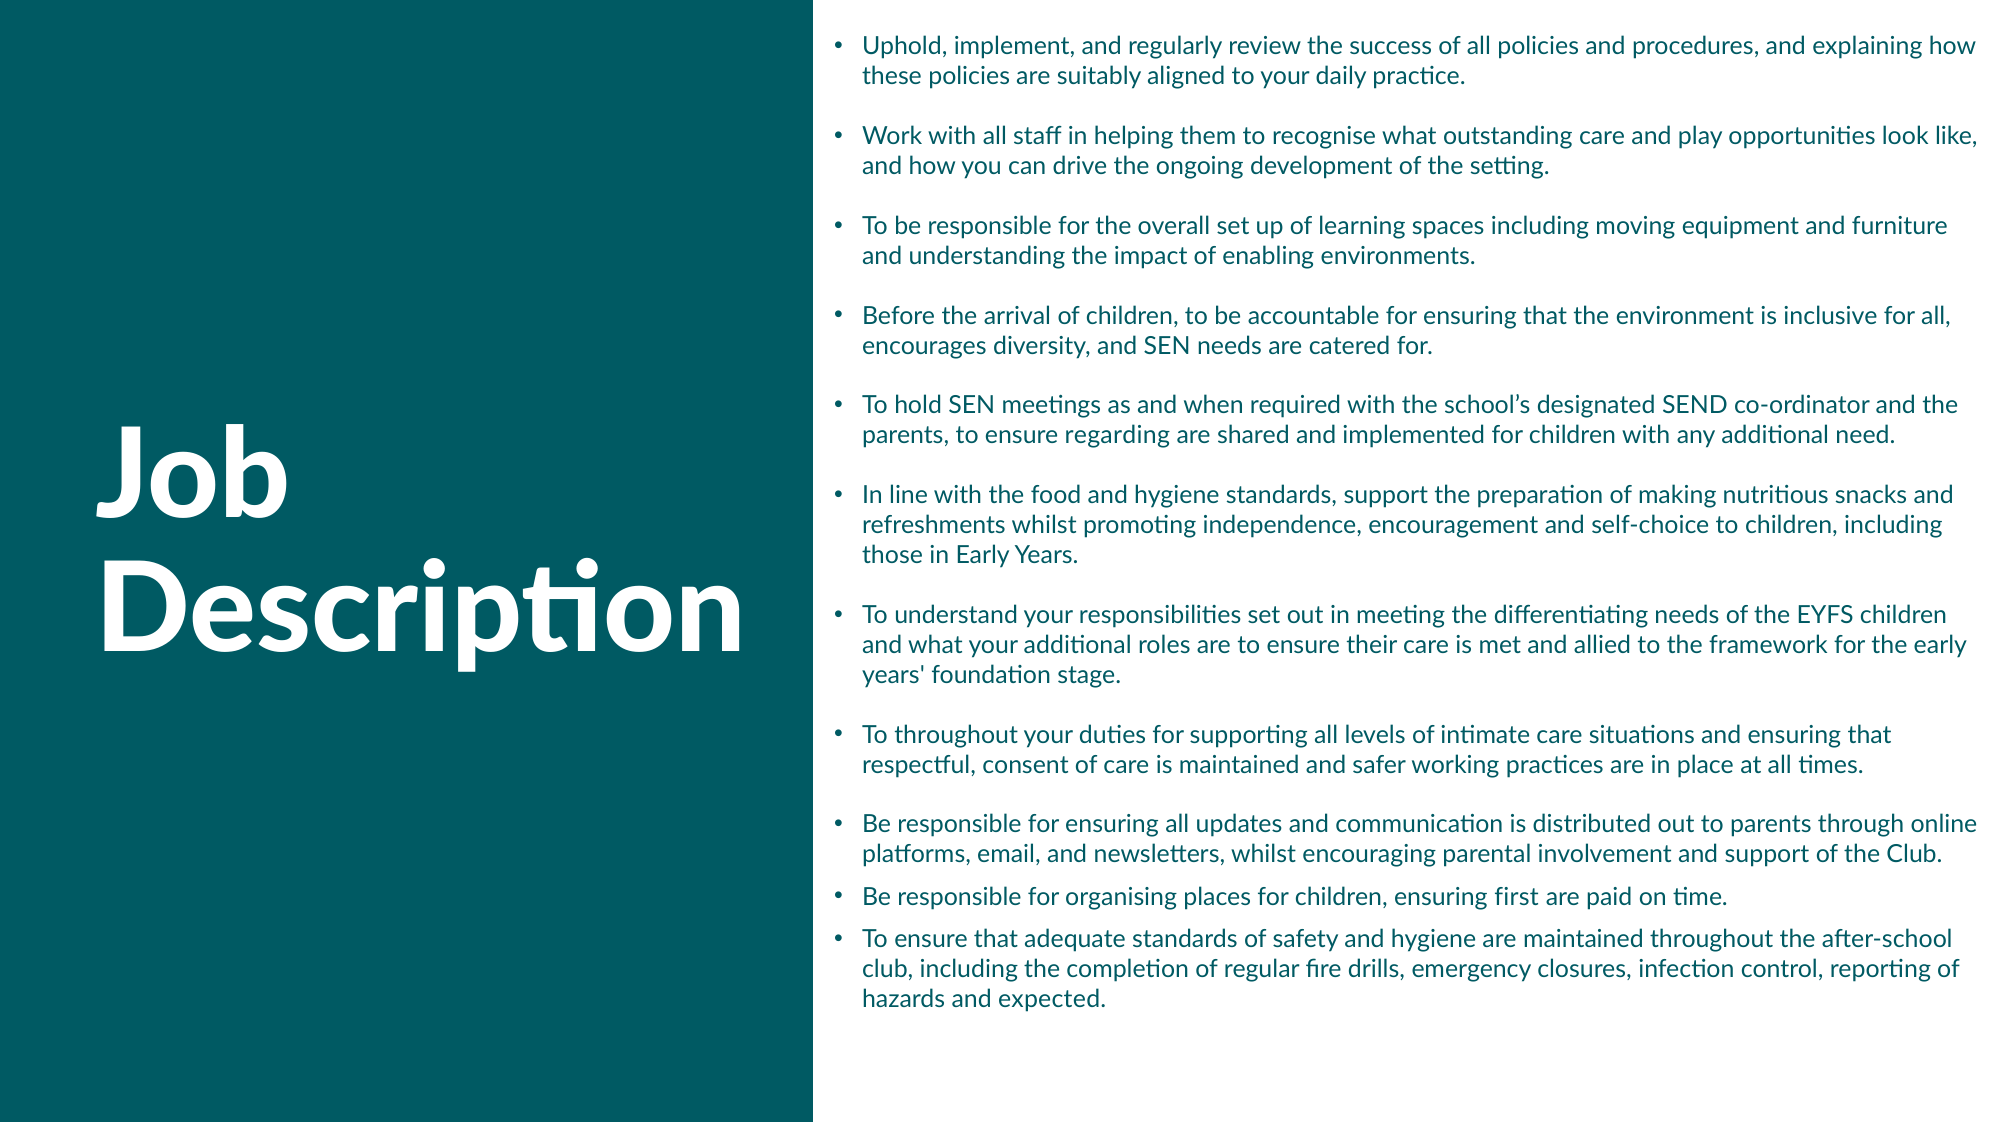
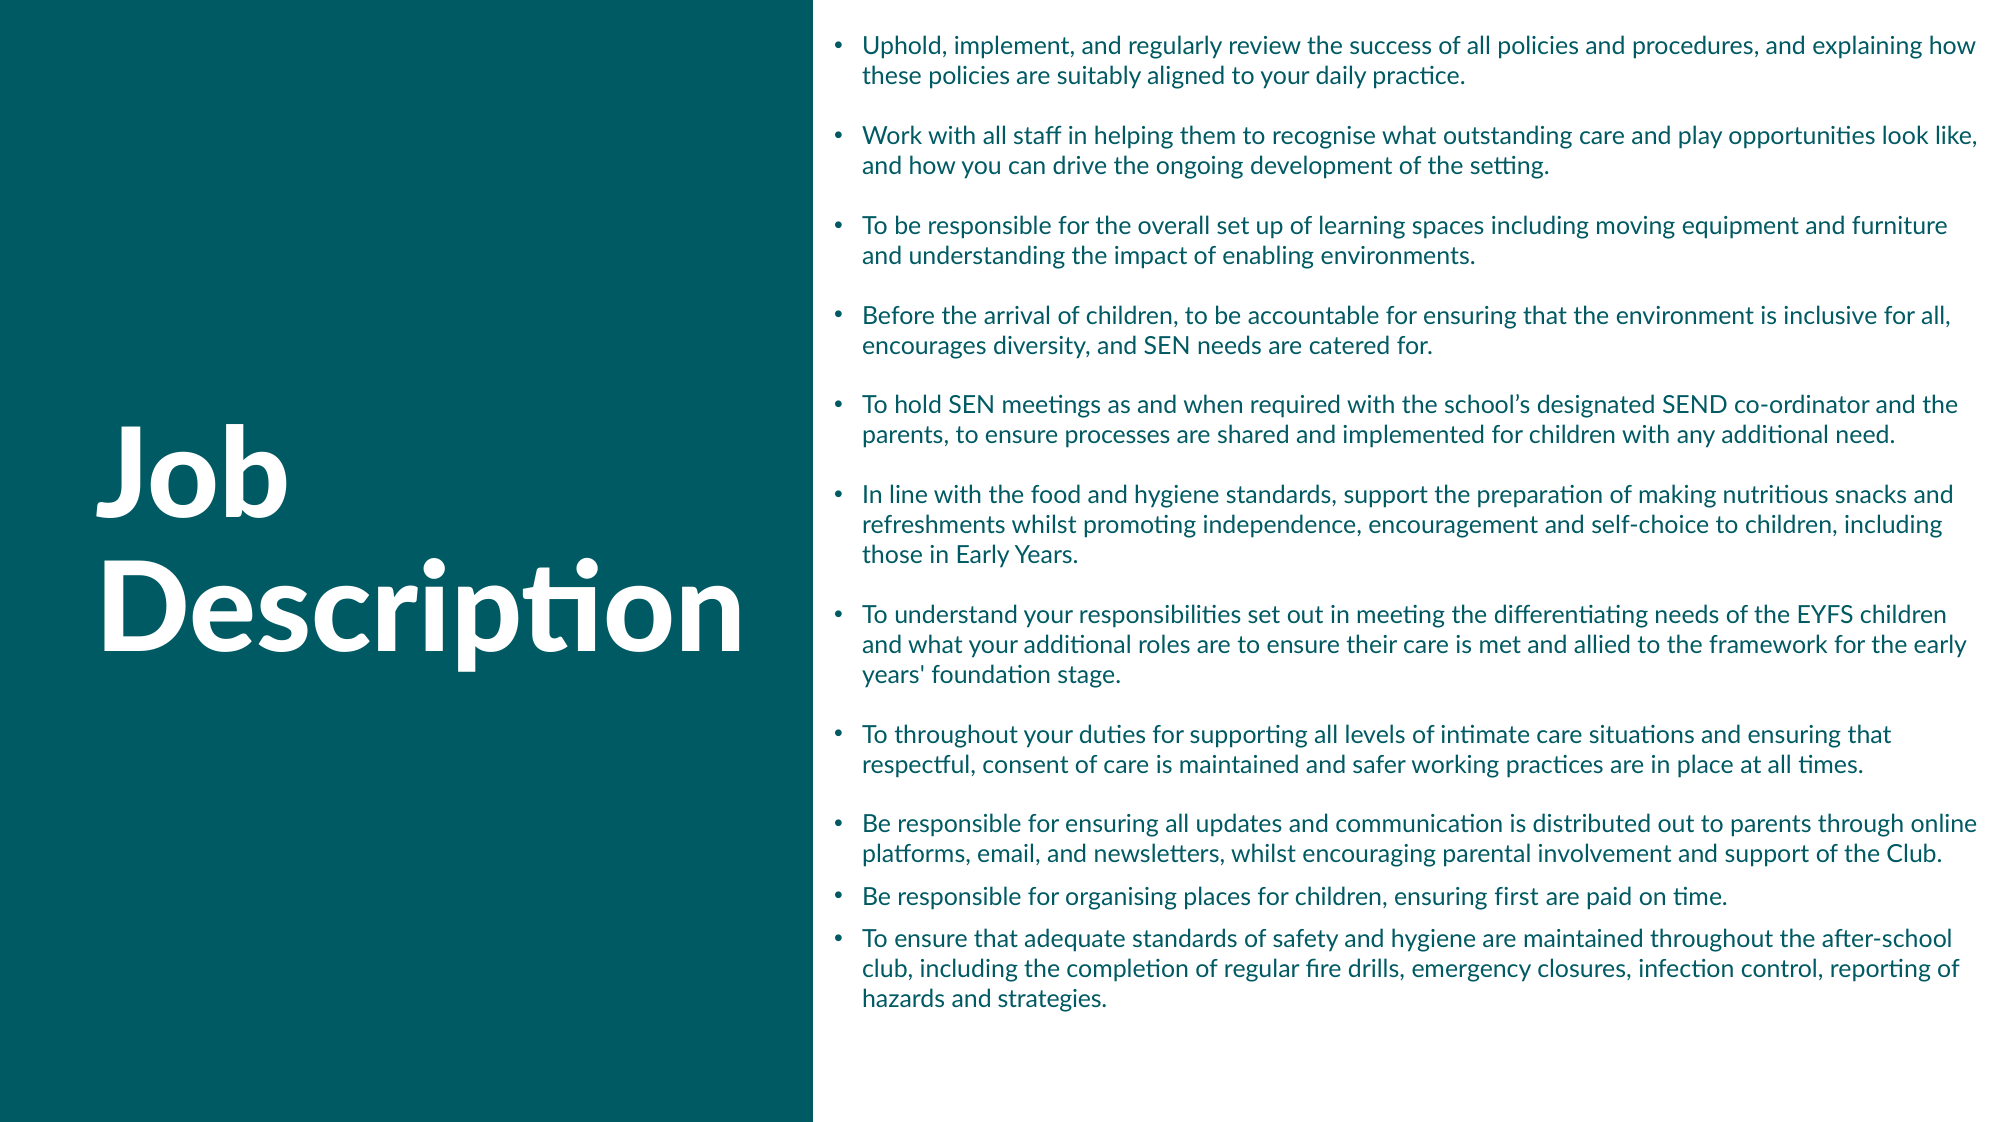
regarding: regarding -> processes
expected: expected -> strategies
